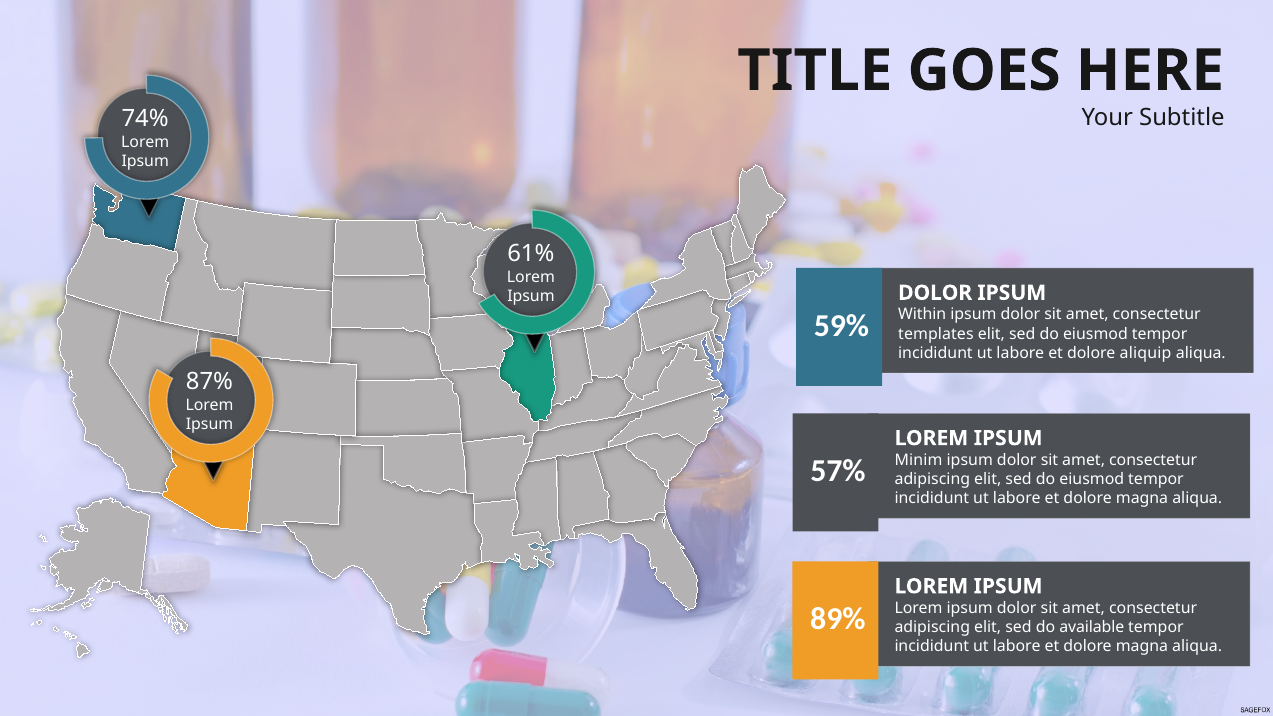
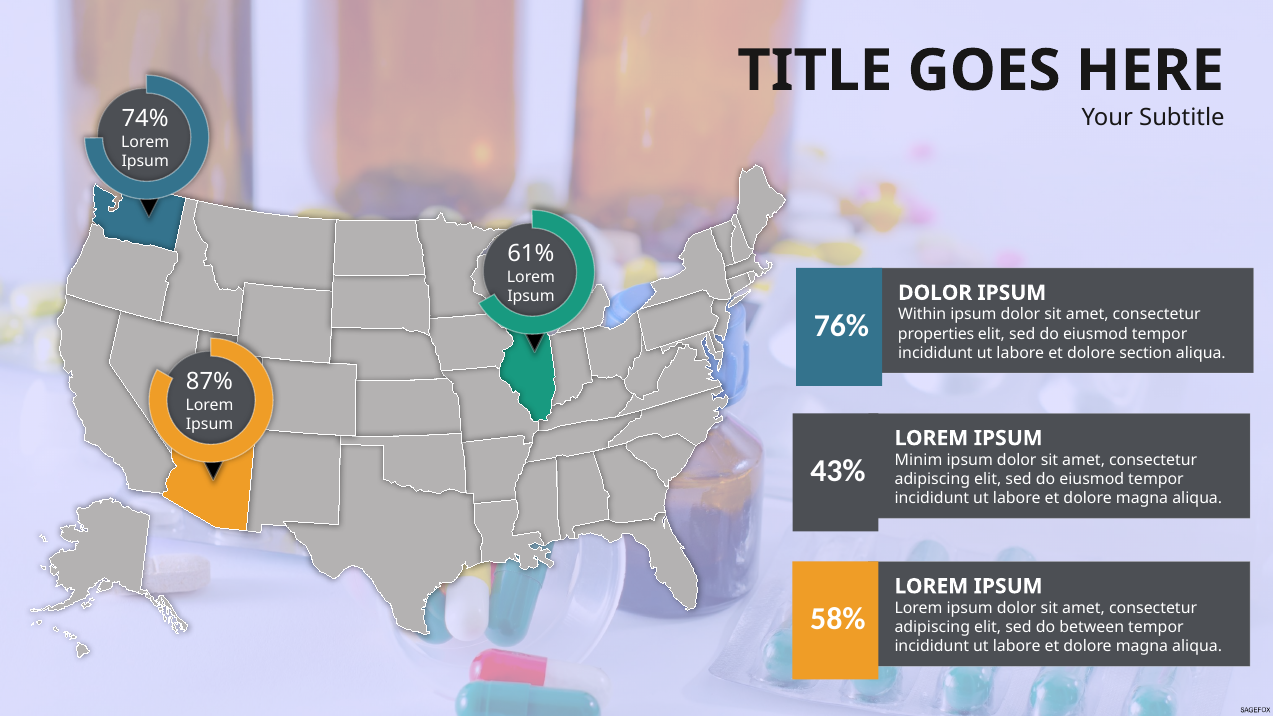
59%: 59% -> 76%
templates: templates -> properties
aliquip: aliquip -> section
57%: 57% -> 43%
89%: 89% -> 58%
available: available -> between
